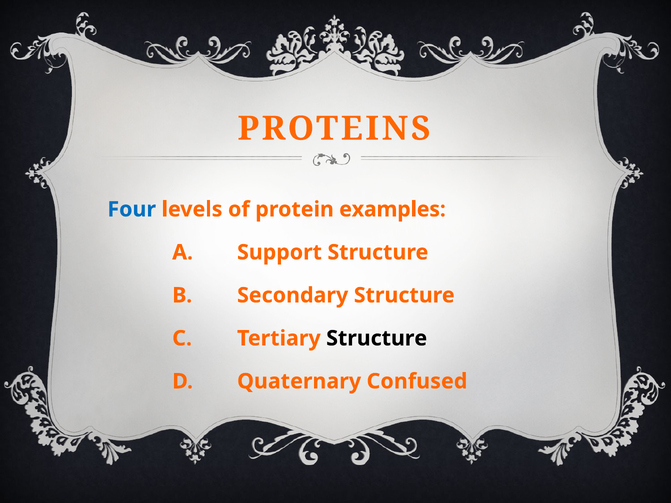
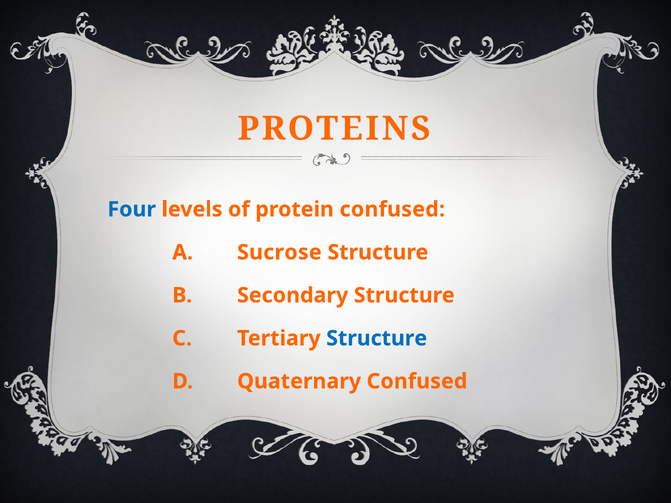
protein examples: examples -> confused
Support: Support -> Sucrose
Structure at (377, 338) colour: black -> blue
